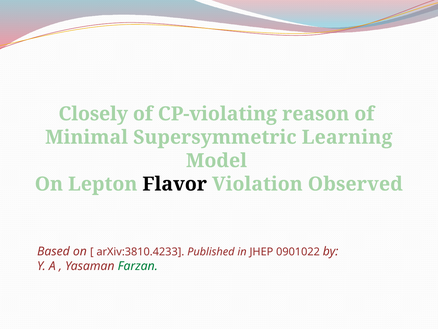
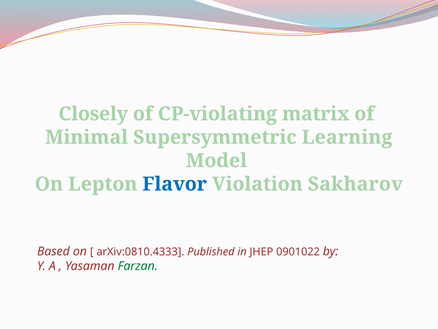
reason: reason -> matrix
Flavor colour: black -> blue
Observed: Observed -> Sakharov
arXiv:3810.4233: arXiv:3810.4233 -> arXiv:0810.4333
